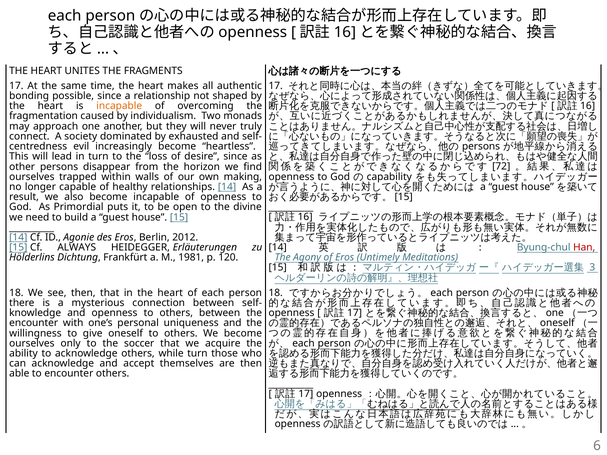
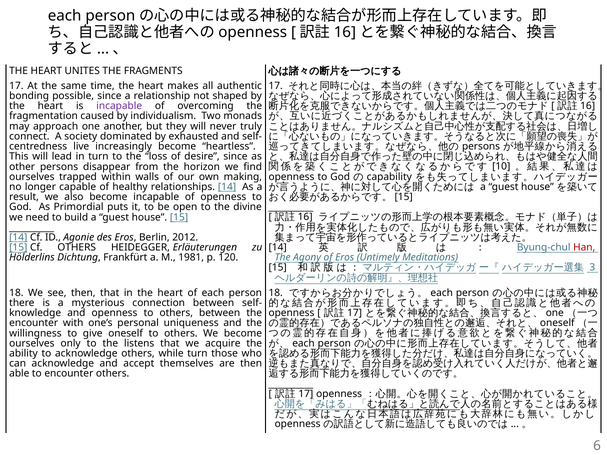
incapable at (119, 106) colour: orange -> purple
evil: evil -> live
72: 72 -> 10
Cf ALWAYS: ALWAYS -> OTHERS
soccer: soccer -> listens
